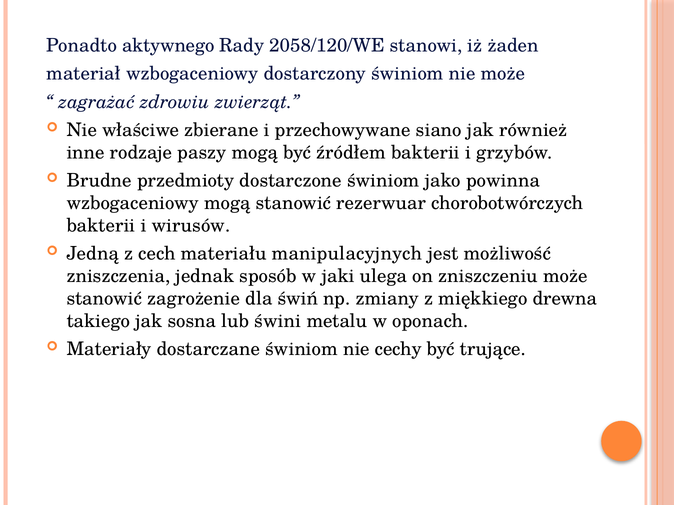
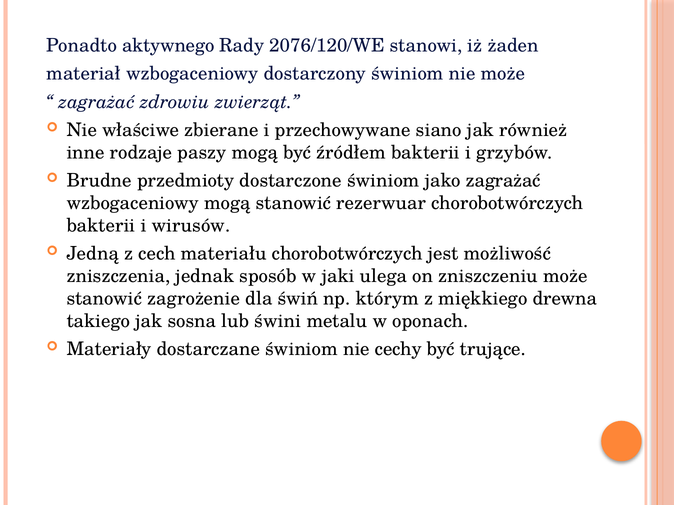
2058/120/WE: 2058/120/WE -> 2076/120/WE
jako powinna: powinna -> zagrażać
materiału manipulacyjnych: manipulacyjnych -> chorobotwórczych
zmiany: zmiany -> którym
